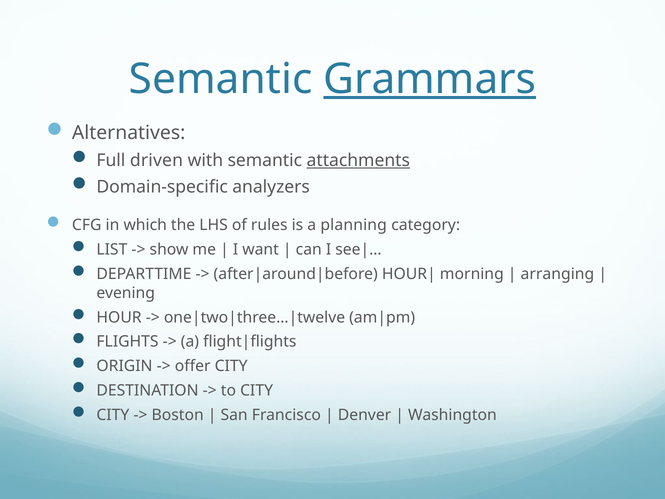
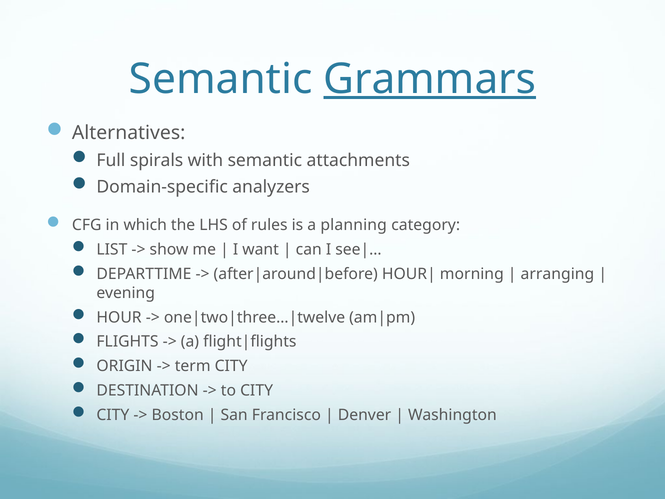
driven: driven -> spirals
attachments underline: present -> none
offer: offer -> term
